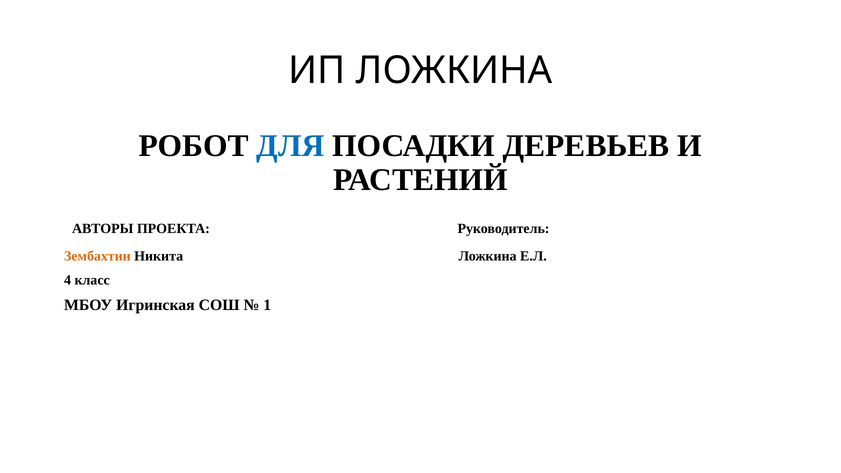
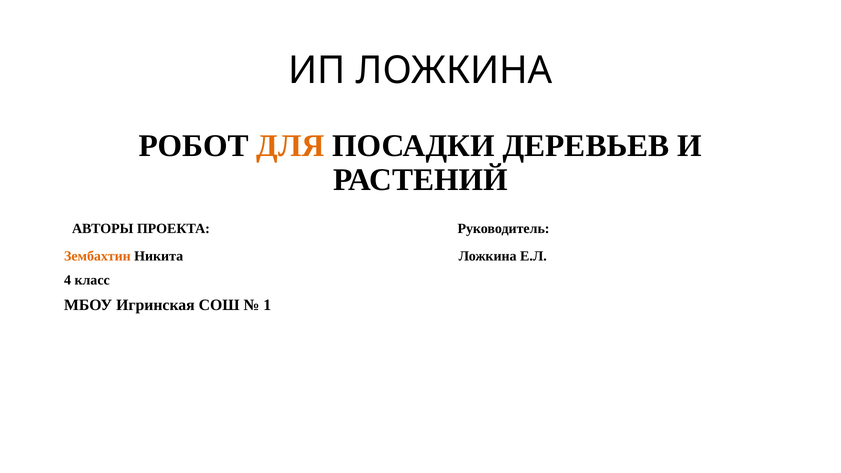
ДЛЯ colour: blue -> orange
